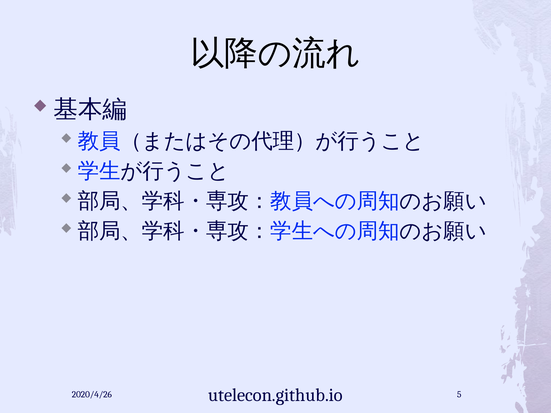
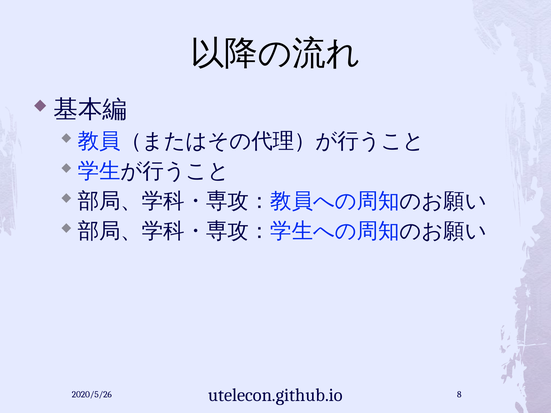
2020/4/26: 2020/4/26 -> 2020/5/26
5: 5 -> 8
